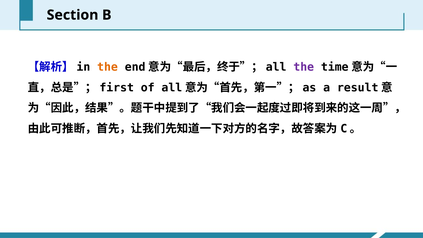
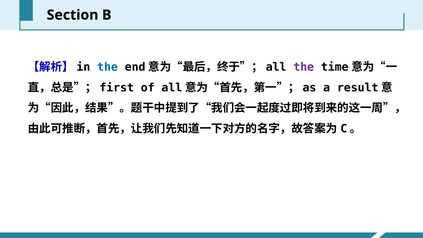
the at (108, 67) colour: orange -> blue
